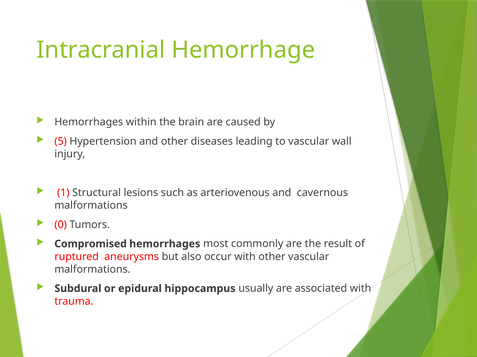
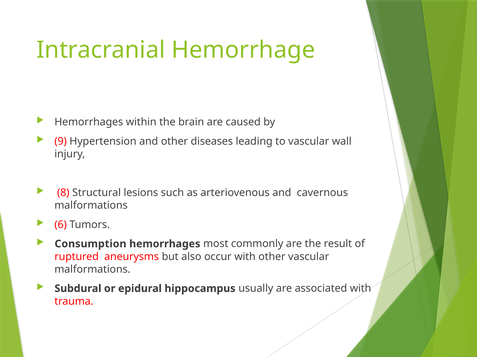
5: 5 -> 9
1: 1 -> 8
0: 0 -> 6
Compromised: Compromised -> Consumption
